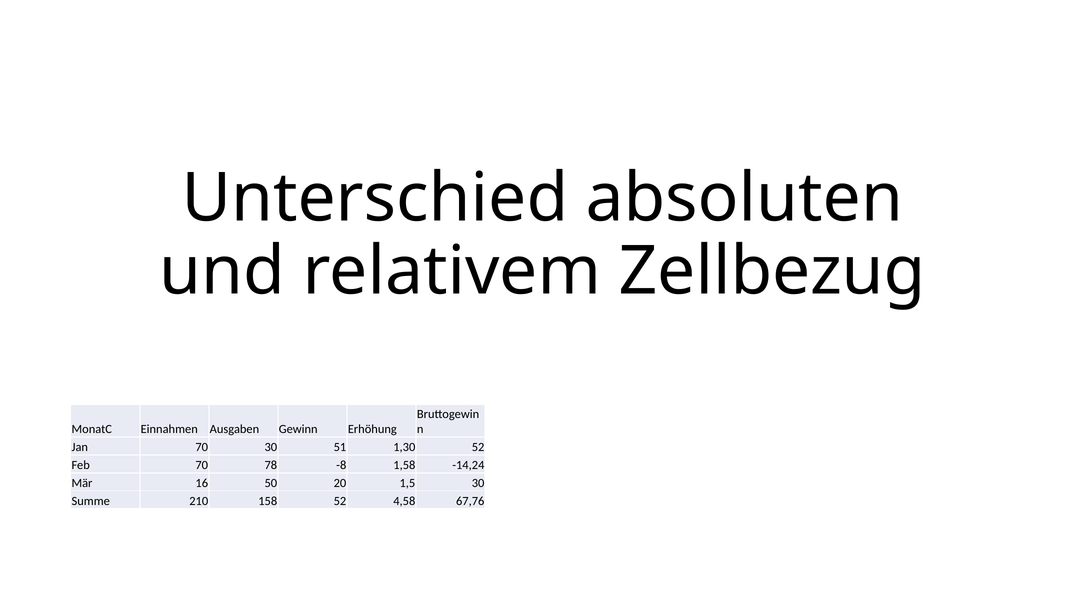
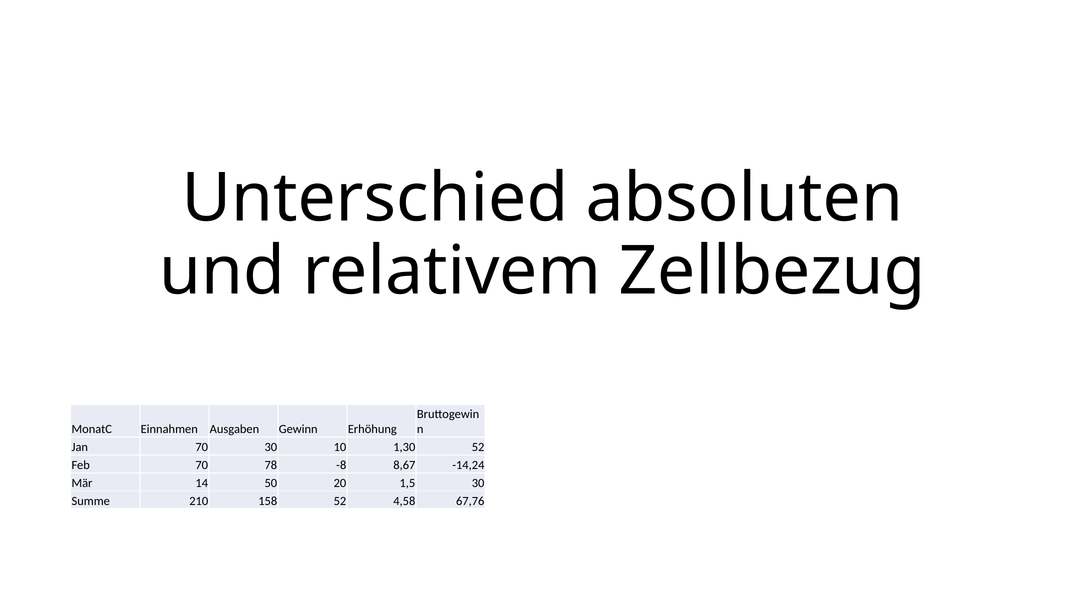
51: 51 -> 10
1,58: 1,58 -> 8,67
16: 16 -> 14
